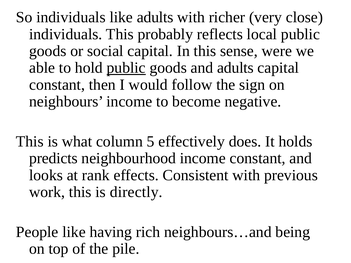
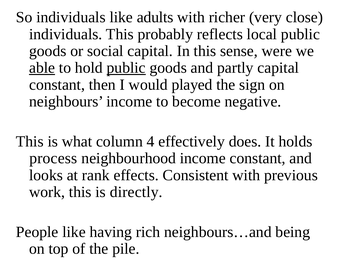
able underline: none -> present
and adults: adults -> partly
follow: follow -> played
5: 5 -> 4
predicts: predicts -> process
